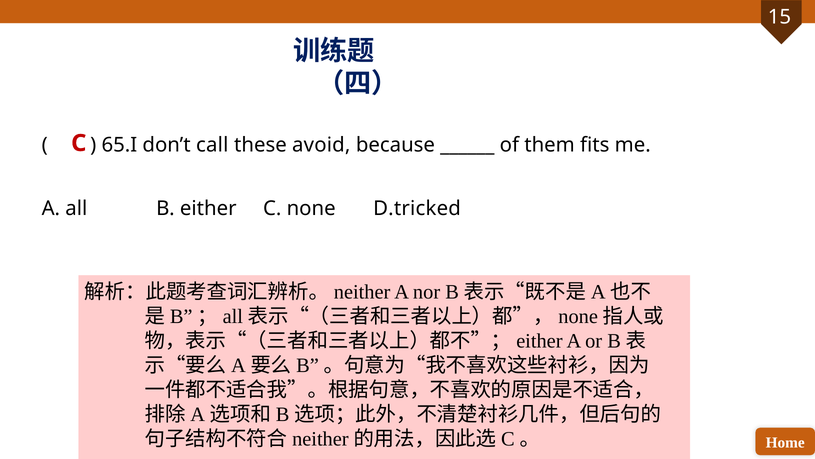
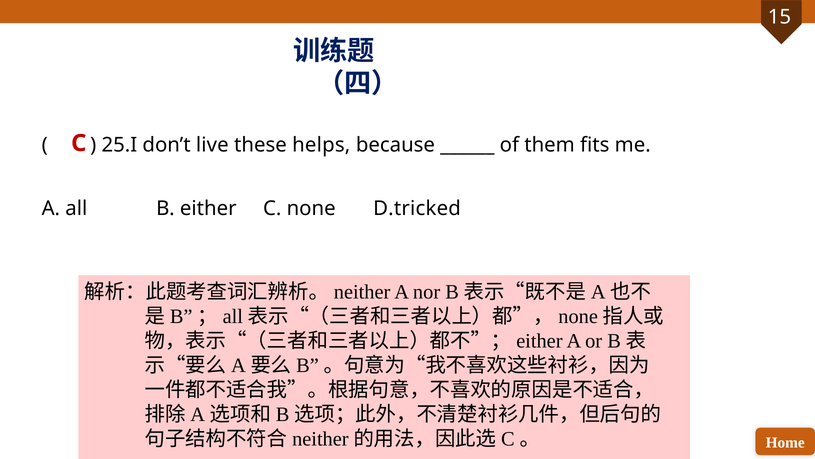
65.I: 65.I -> 25.I
call: call -> live
avoid: avoid -> helps
